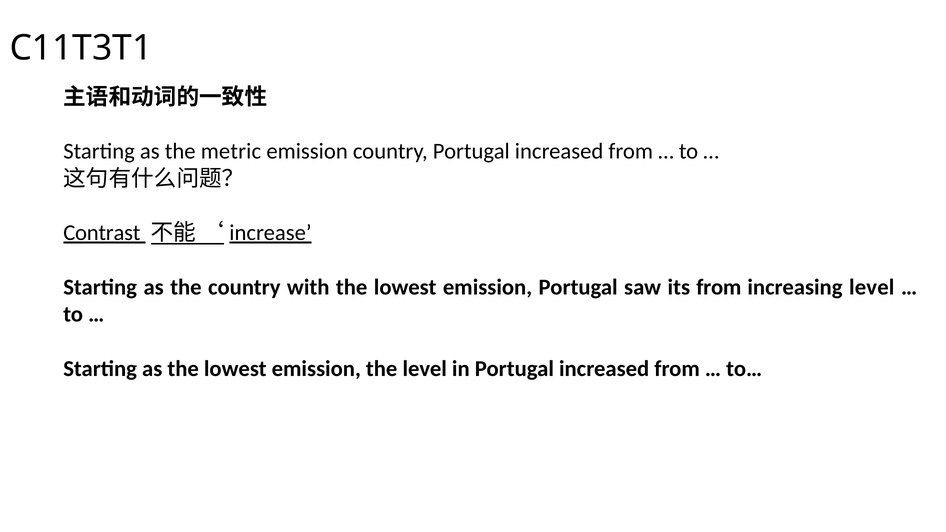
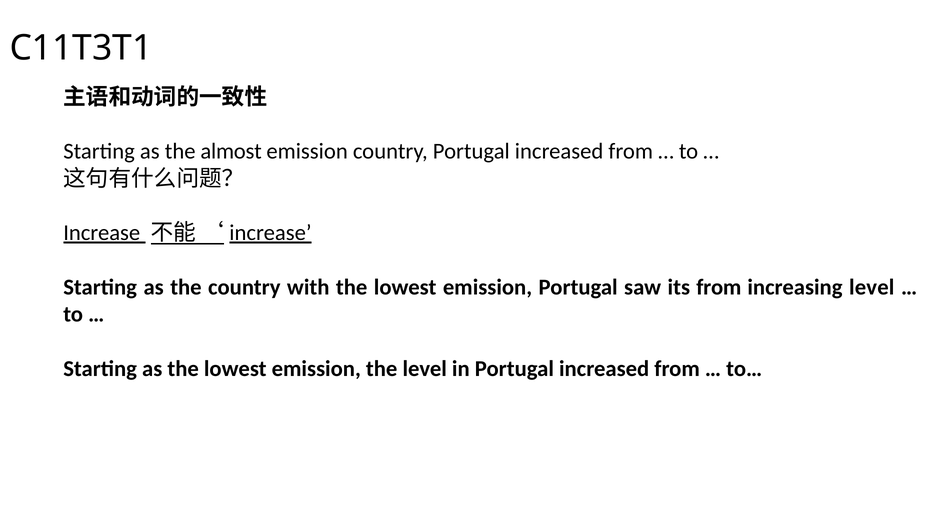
metric: metric -> almost
Contrast at (102, 233): Contrast -> Increase
